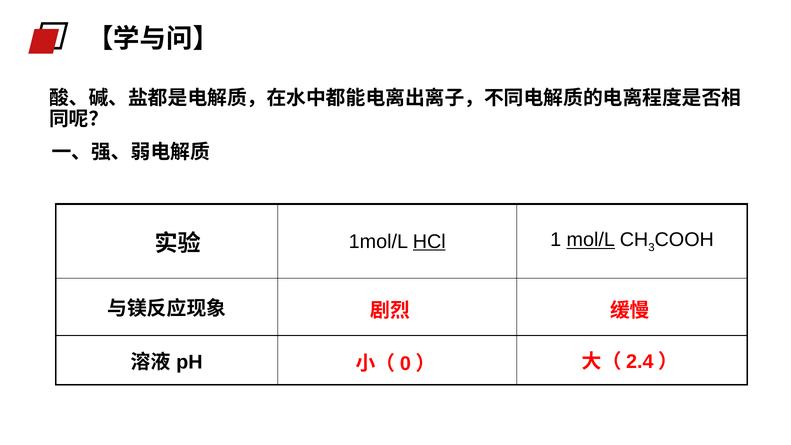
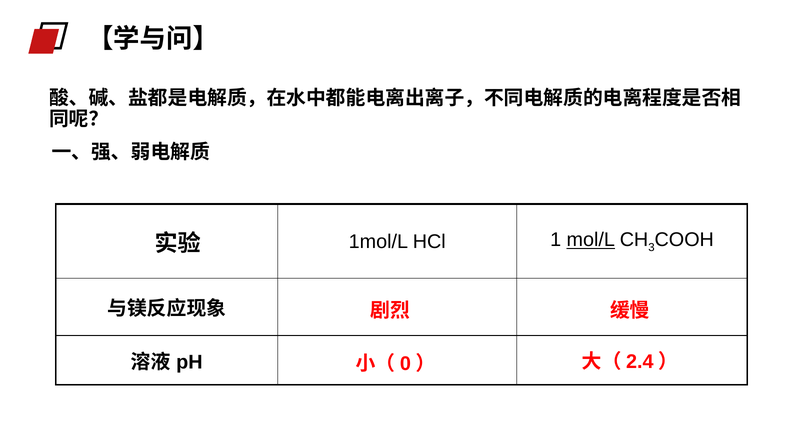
HCl underline: present -> none
